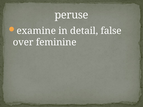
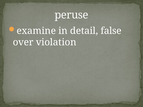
feminine: feminine -> violation
